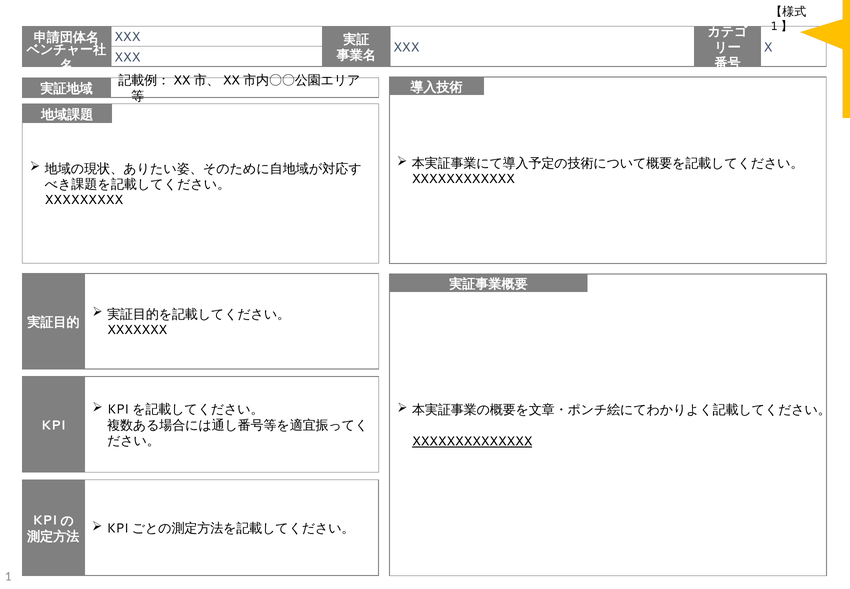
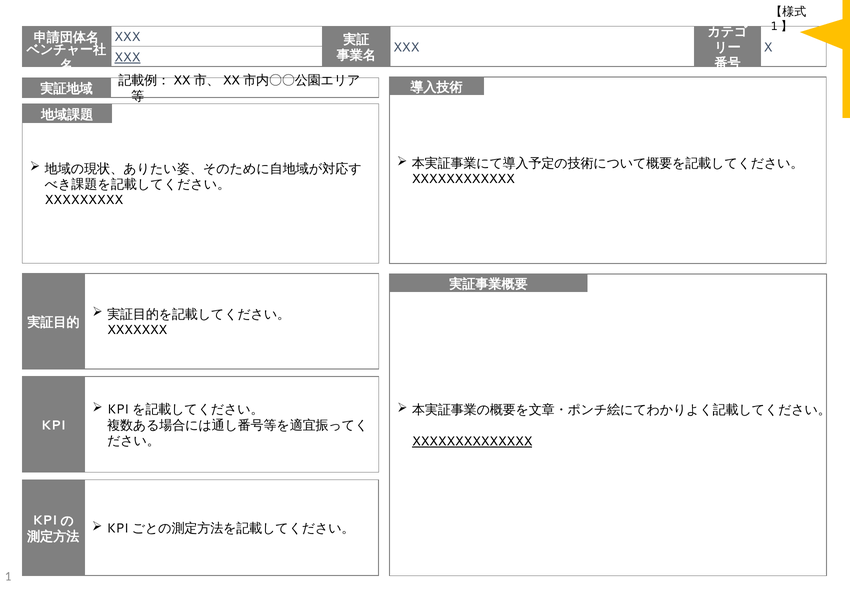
XXX at (127, 57) underline: none -> present
